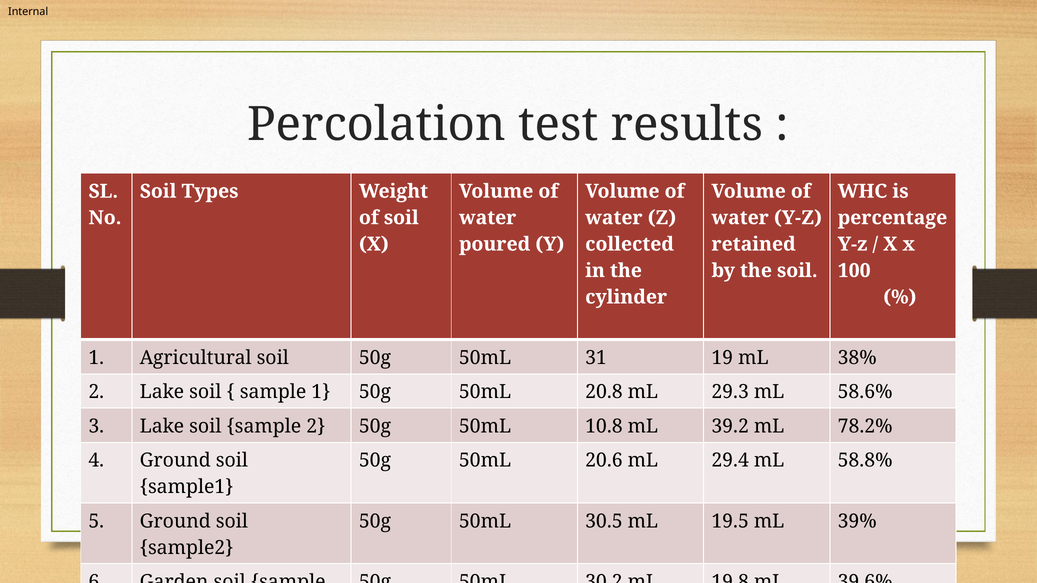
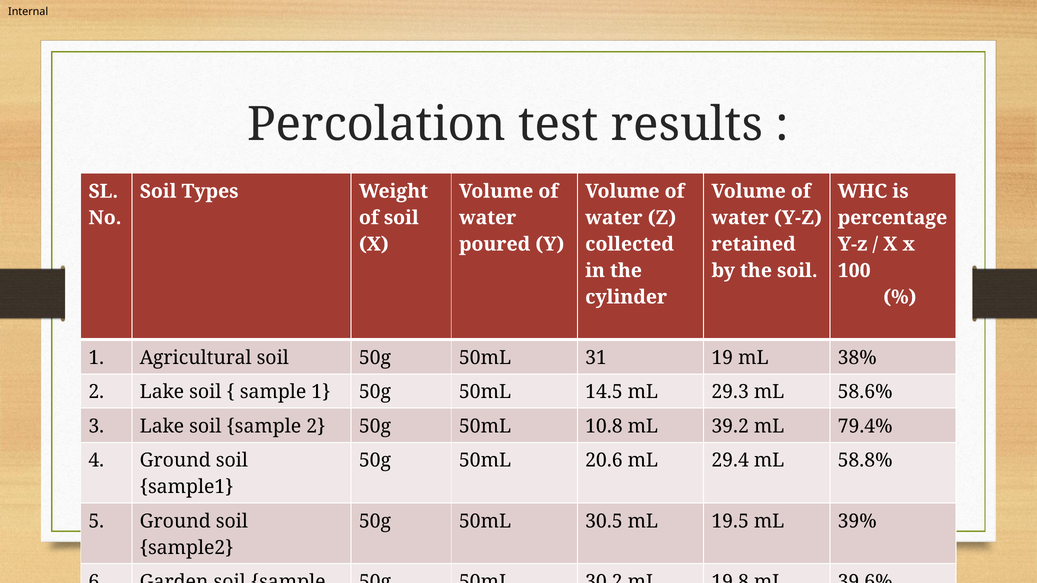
20.8: 20.8 -> 14.5
78.2%: 78.2% -> 79.4%
